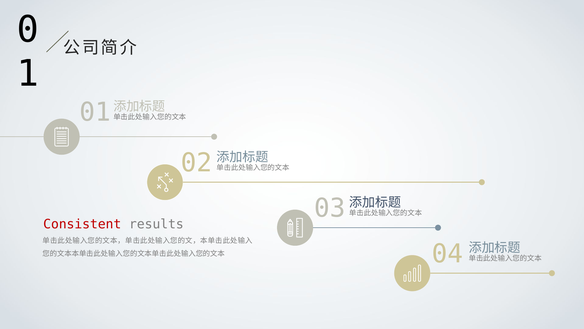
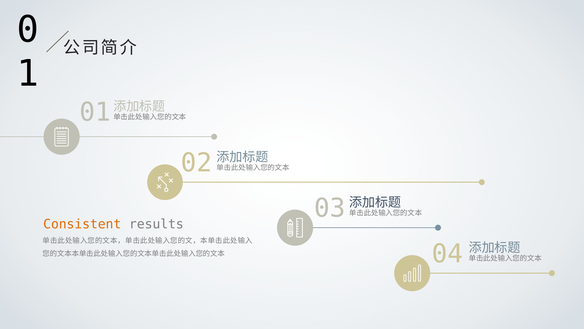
Consistent colour: red -> orange
